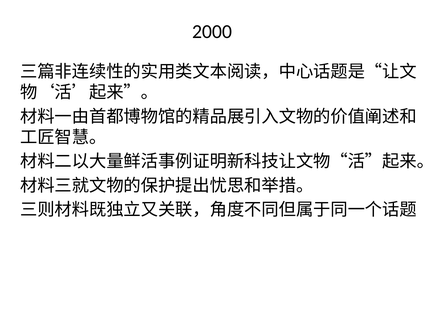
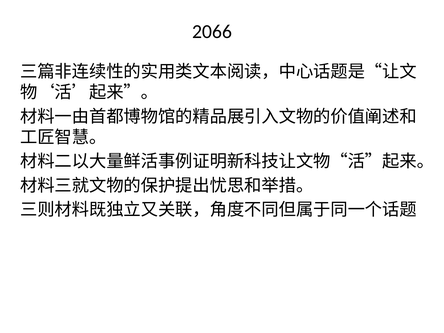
2000: 2000 -> 2066
